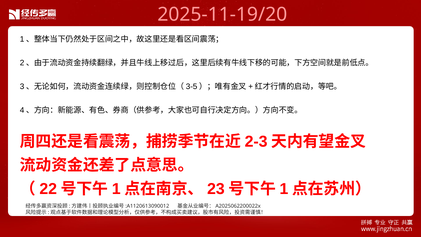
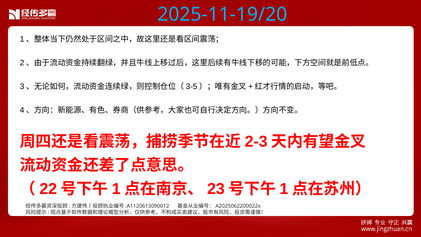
2025-11-19/20 colour: pink -> light blue
